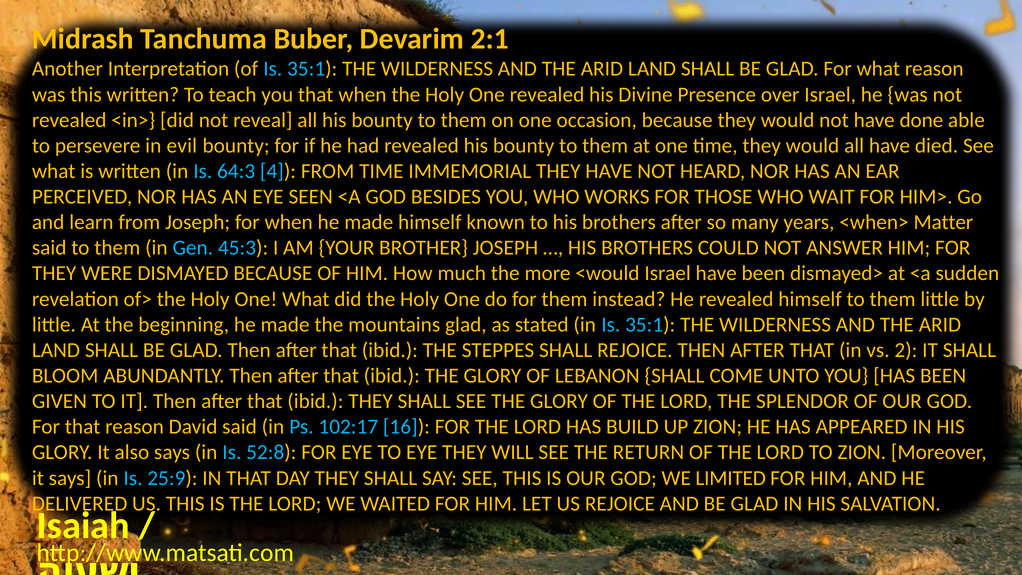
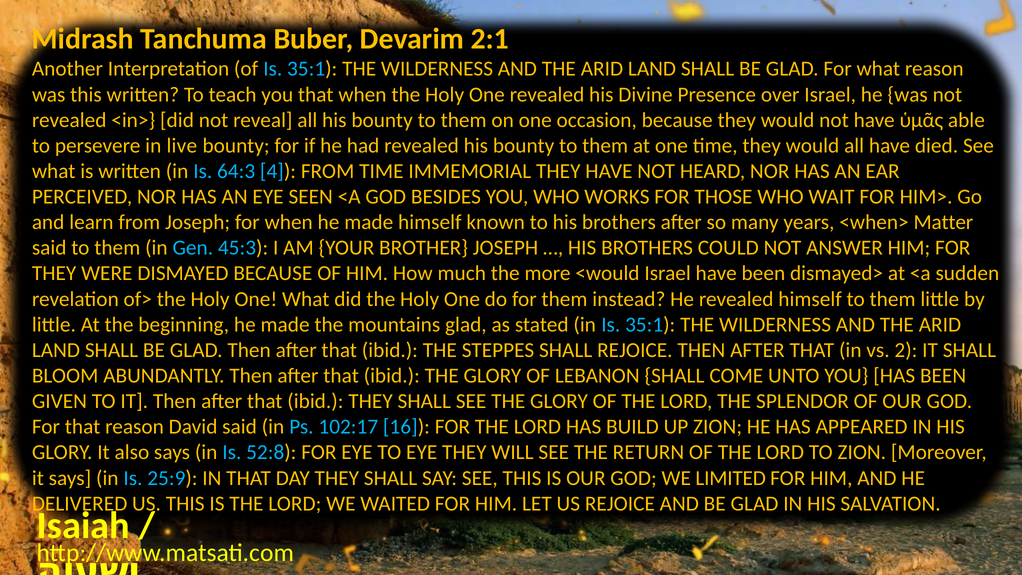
done: done -> ὑμᾶς
evil: evil -> live
